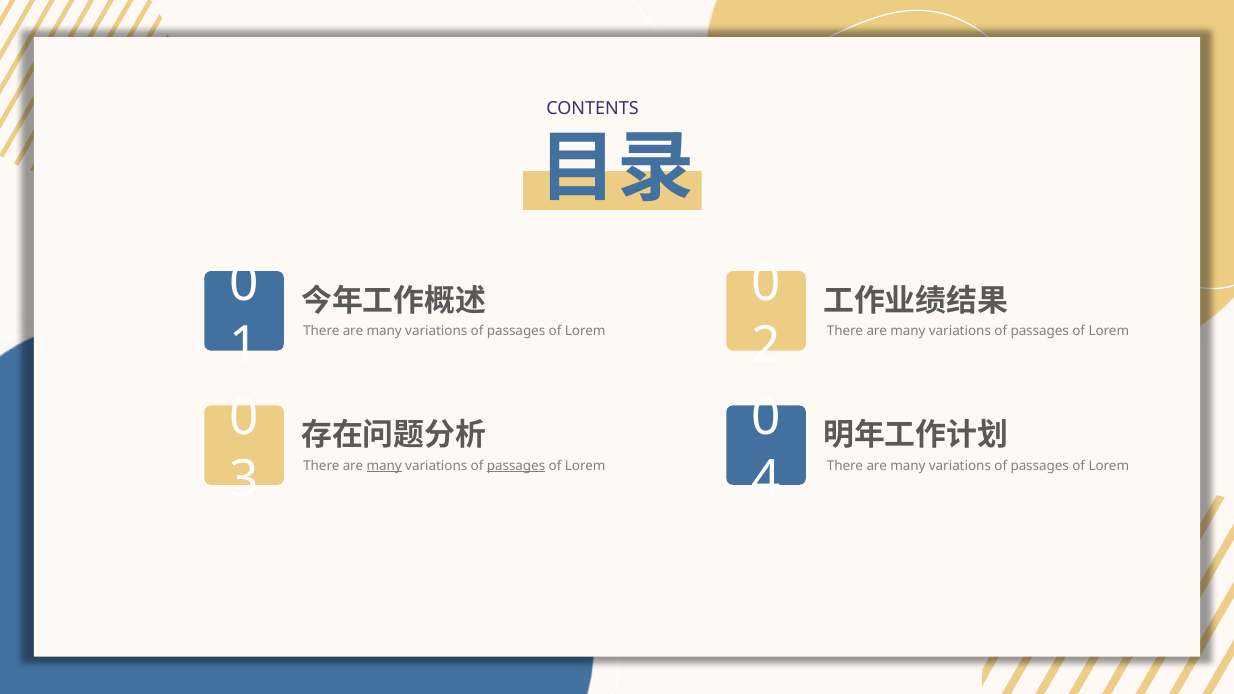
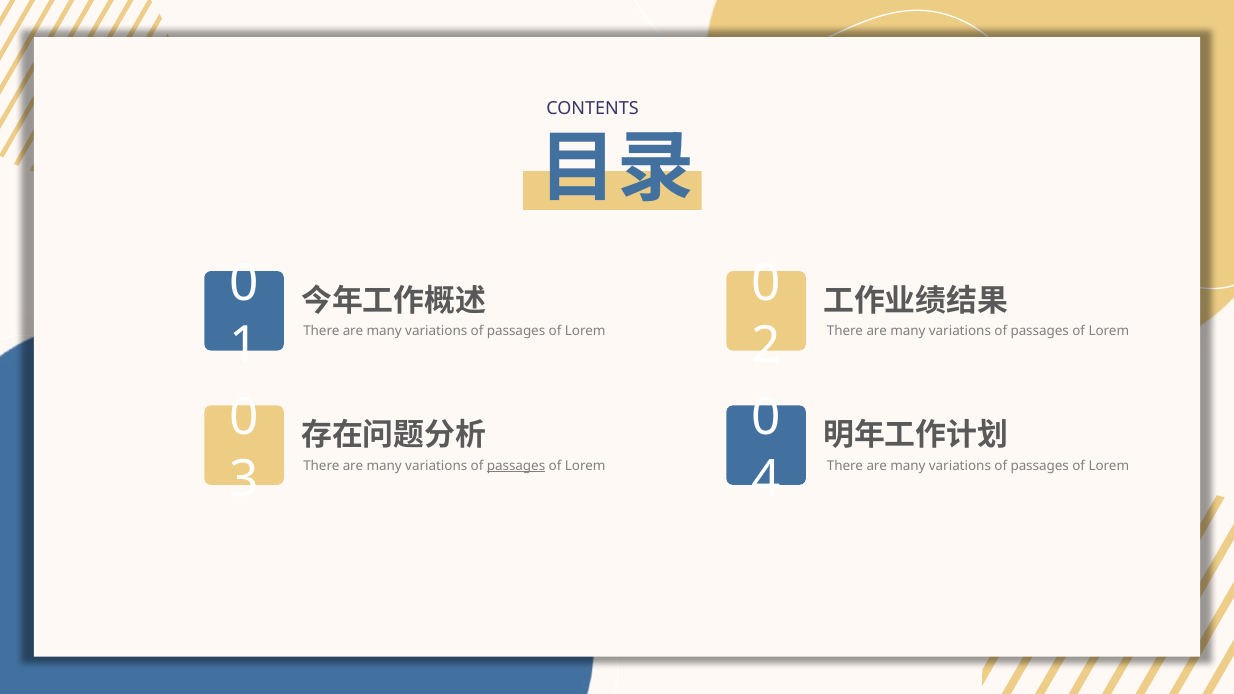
many at (384, 466) underline: present -> none
